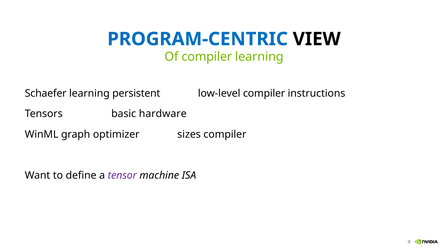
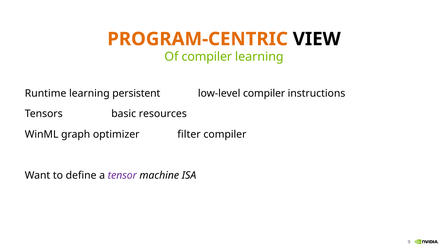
PROGRAM-CENTRIC colour: blue -> orange
Schaefer: Schaefer -> Runtime
hardware: hardware -> resources
sizes: sizes -> filter
